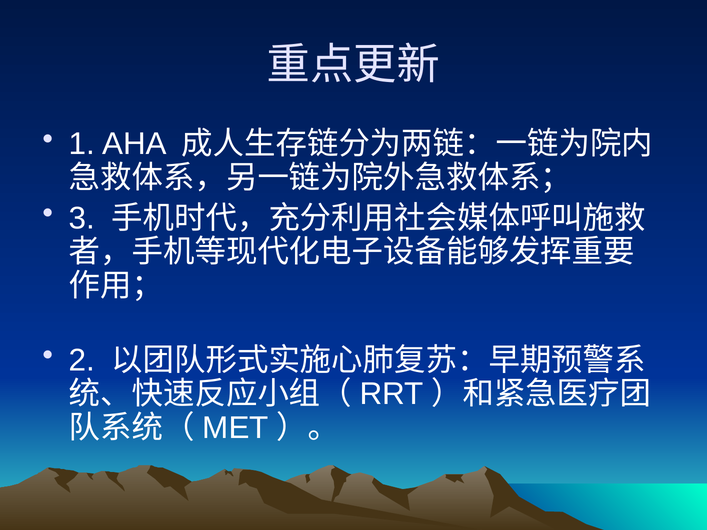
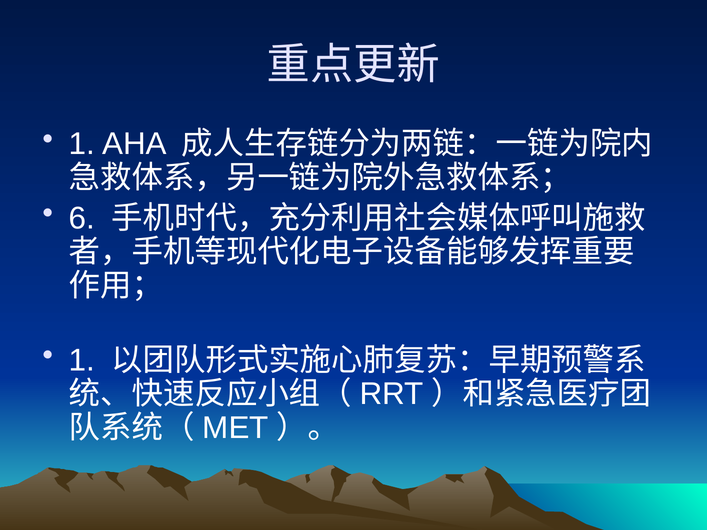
3: 3 -> 6
2 at (82, 360): 2 -> 1
